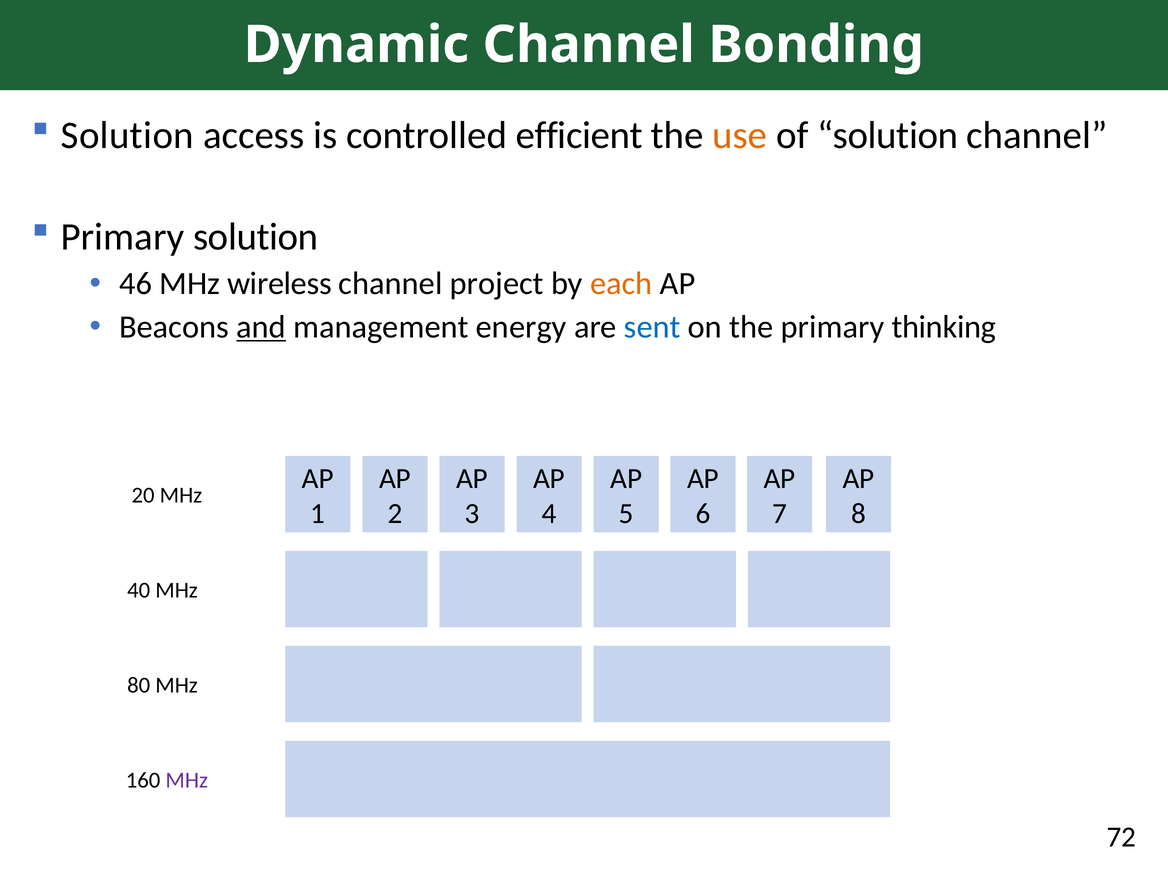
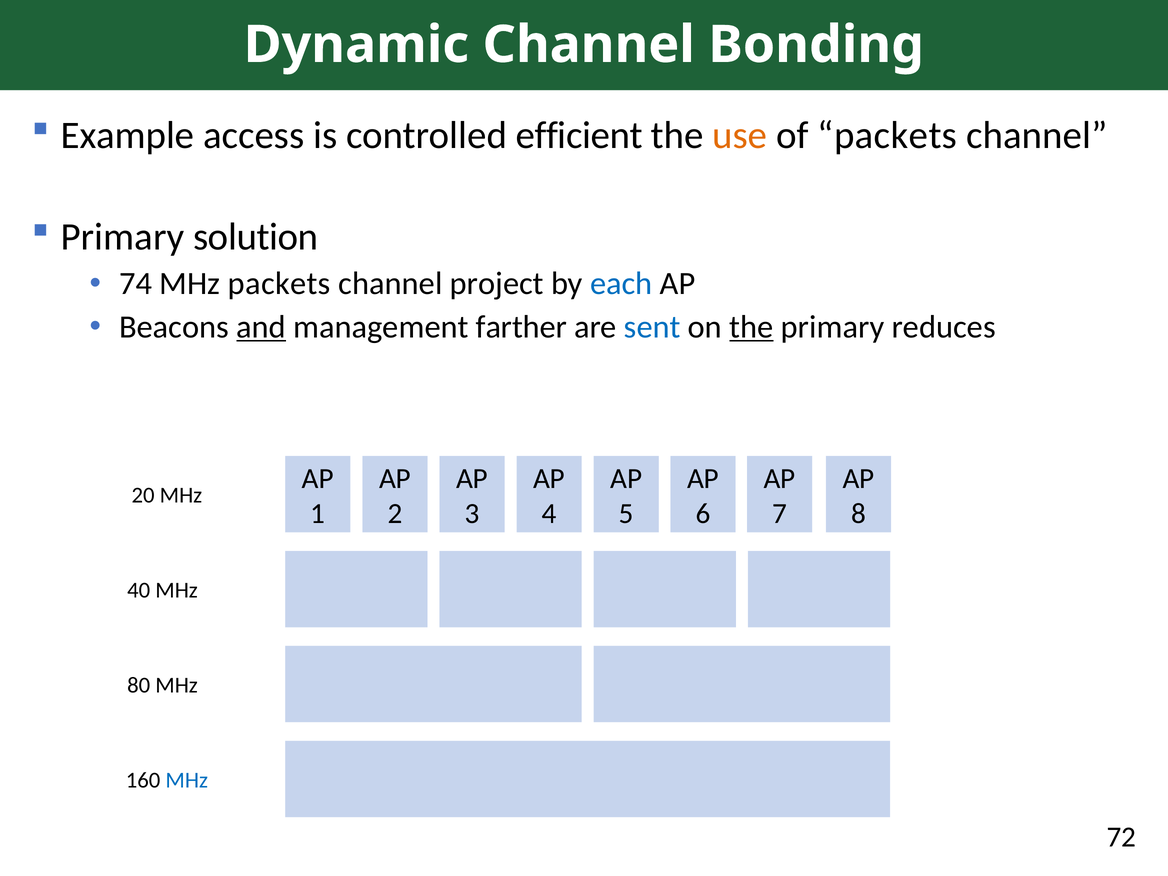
Solution at (127, 135): Solution -> Example
of solution: solution -> packets
46: 46 -> 74
MHz wireless: wireless -> packets
each colour: orange -> blue
energy: energy -> farther
the at (751, 327) underline: none -> present
thinking: thinking -> reduces
MHz at (187, 780) colour: purple -> blue
